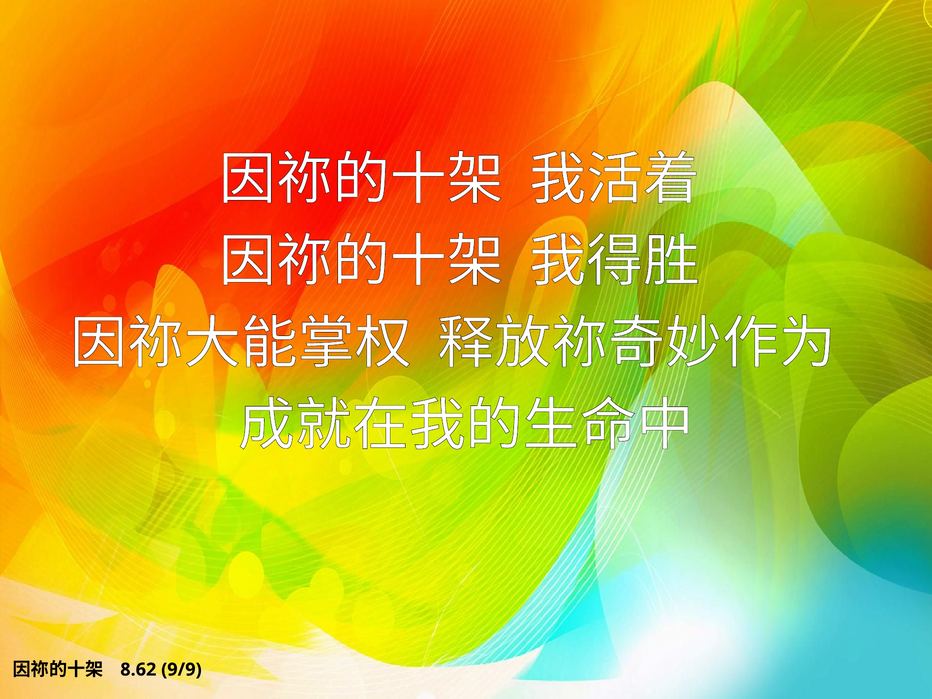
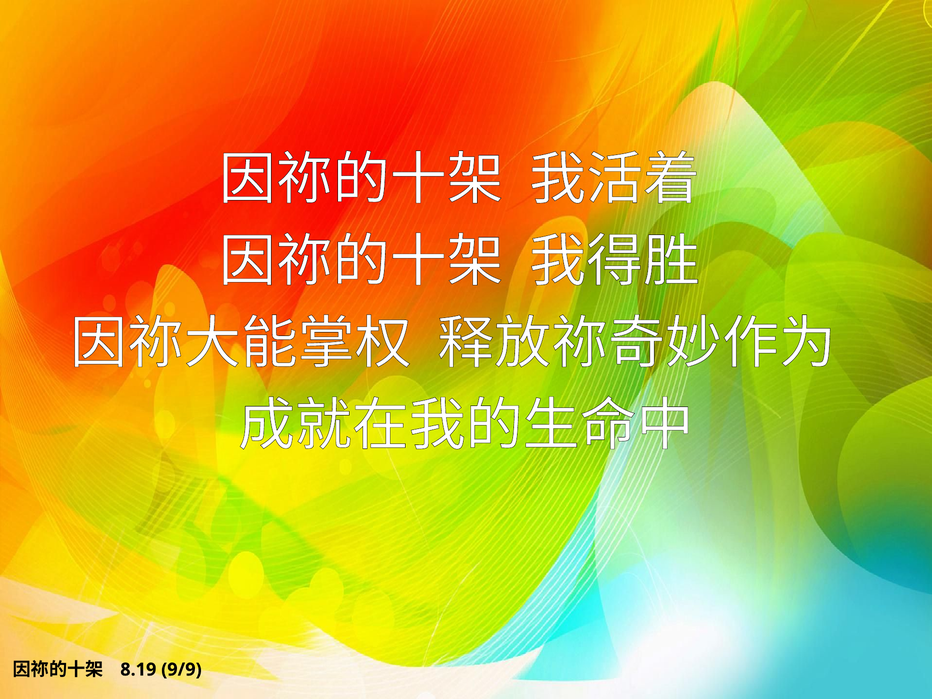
8.62: 8.62 -> 8.19
